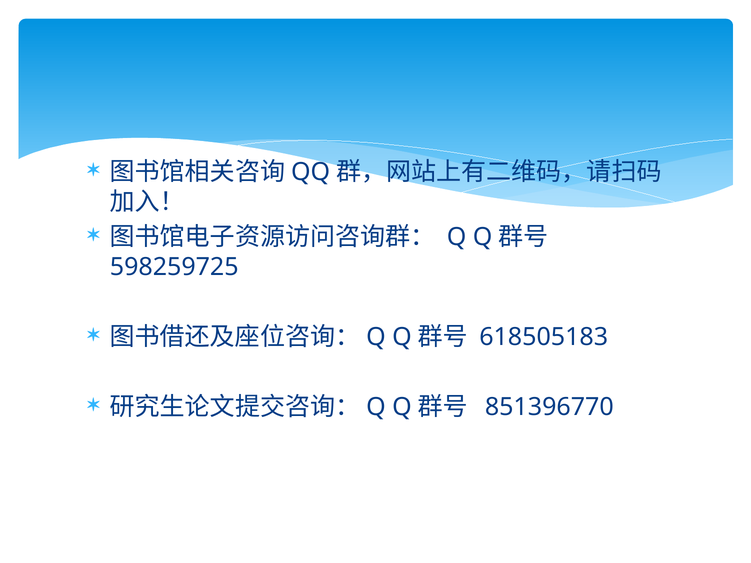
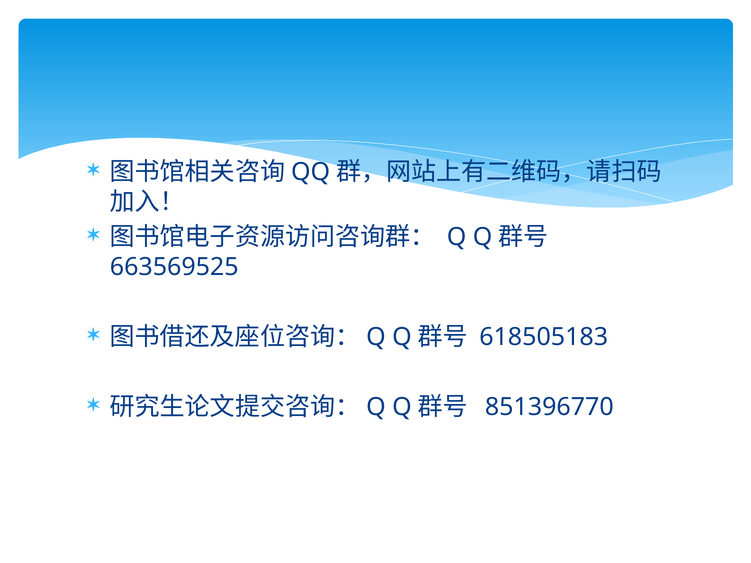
598259725: 598259725 -> 663569525
